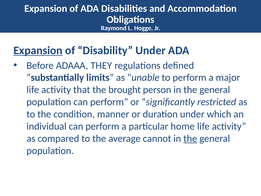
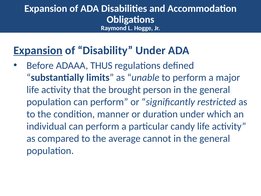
THEY: THEY -> THUS
home: home -> candy
the at (190, 138) underline: present -> none
